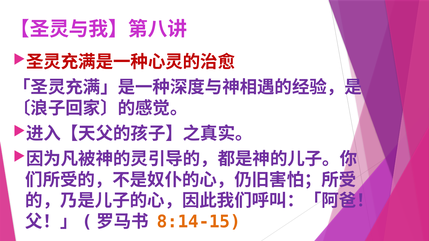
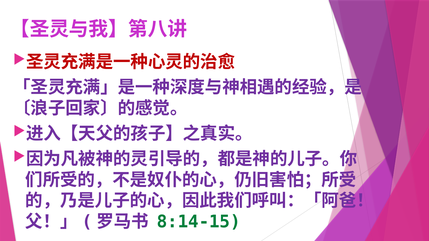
8:14-15 colour: orange -> green
